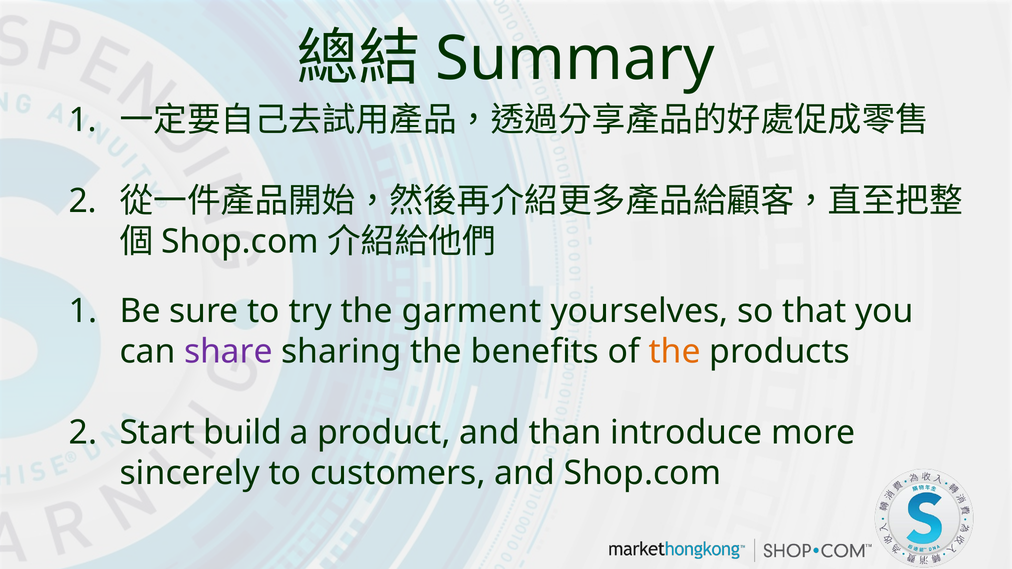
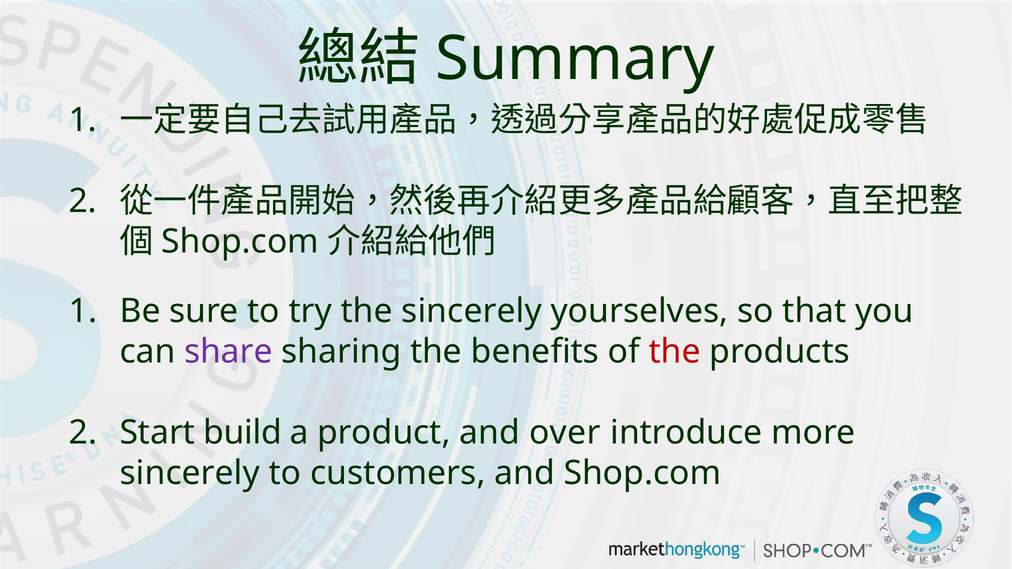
the garment: garment -> sincerely
the at (675, 352) colour: orange -> red
than: than -> over
